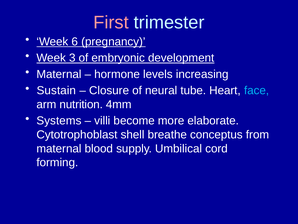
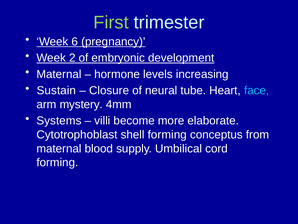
First colour: pink -> light green
3: 3 -> 2
nutrition: nutrition -> mystery
shell breathe: breathe -> forming
